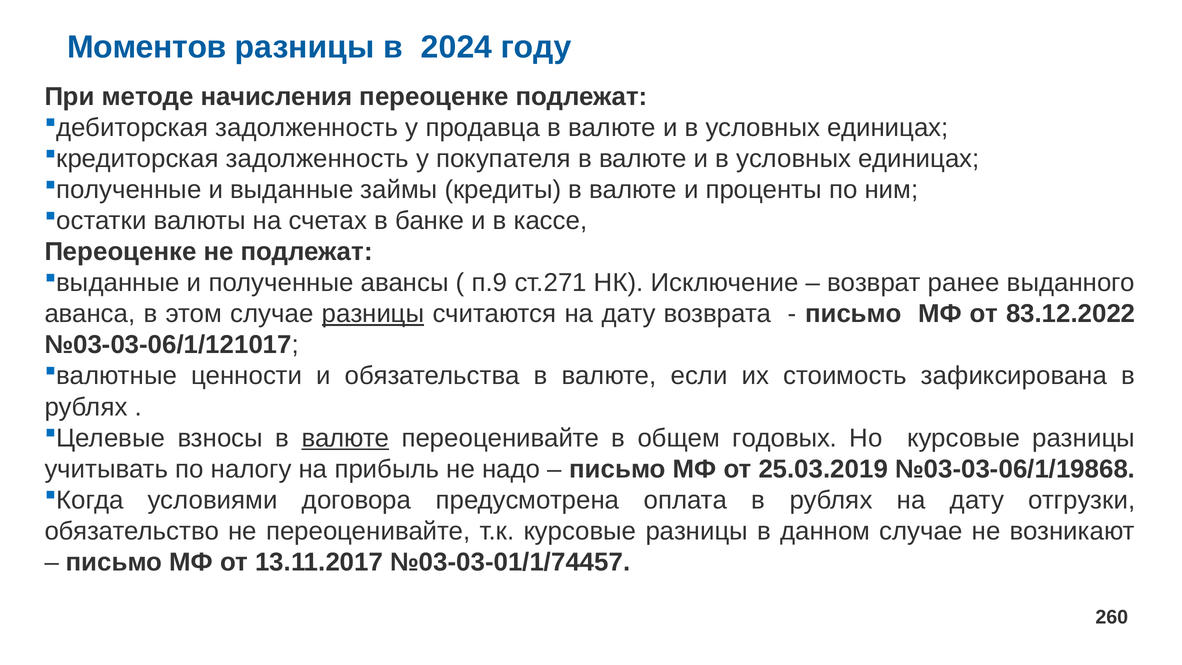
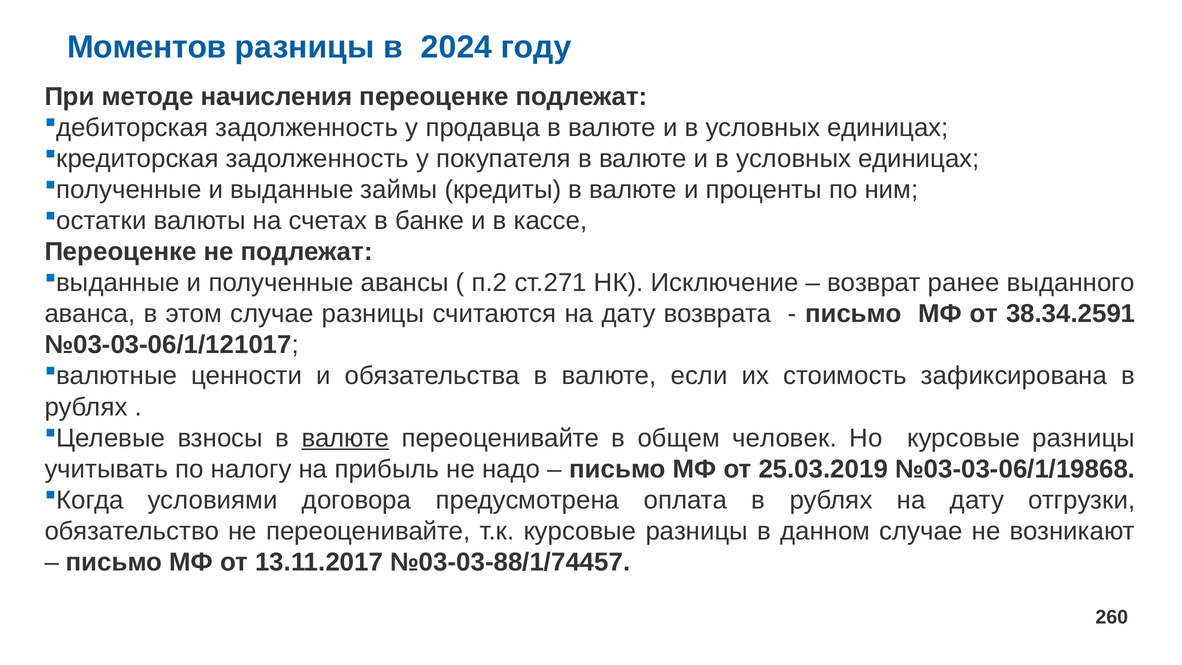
п.9: п.9 -> п.2
разницы at (373, 314) underline: present -> none
83.12.2022: 83.12.2022 -> 38.34.2591
годовых: годовых -> человек
№03-03-01/1/74457: №03-03-01/1/74457 -> №03-03-88/1/74457
